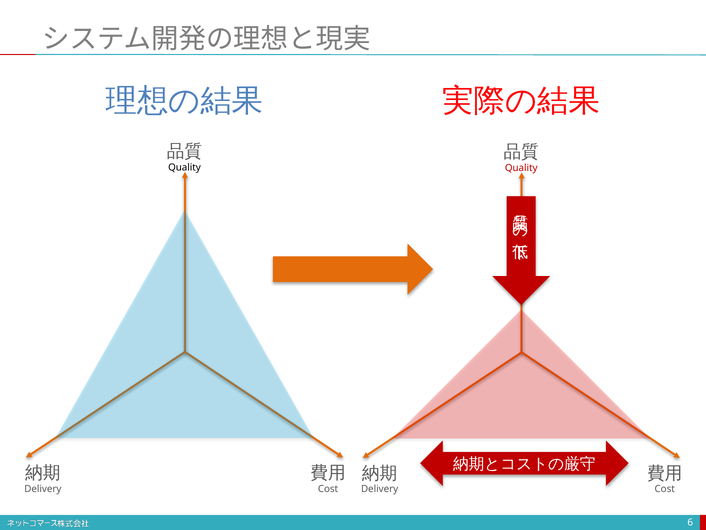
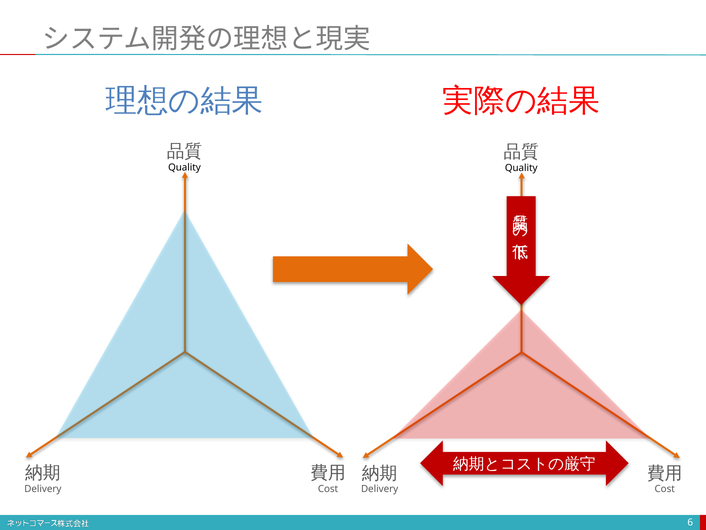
Quality at (521, 168) colour: red -> black
